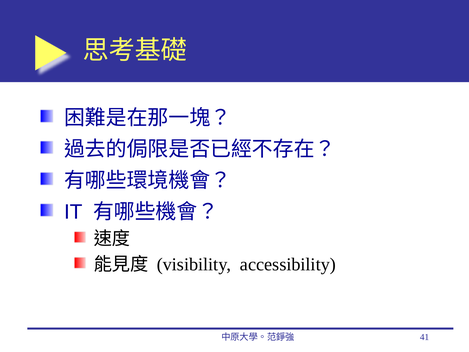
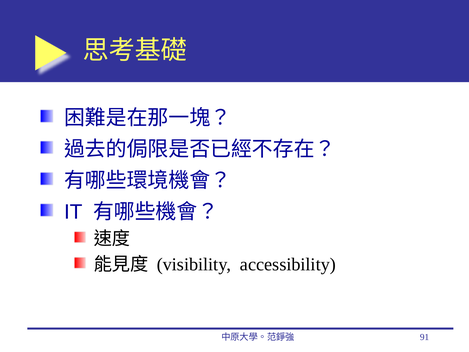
41: 41 -> 91
